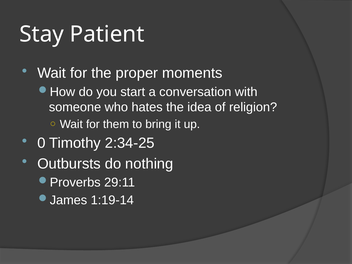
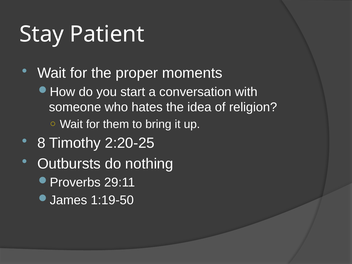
0: 0 -> 8
2:34-25: 2:34-25 -> 2:20-25
1:19-14: 1:19-14 -> 1:19-50
